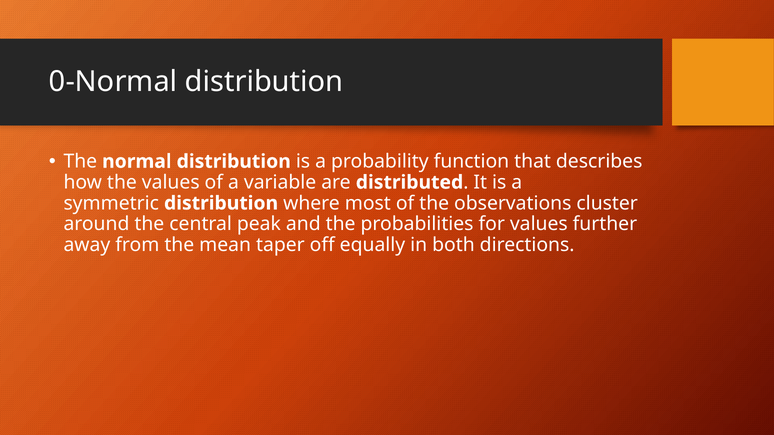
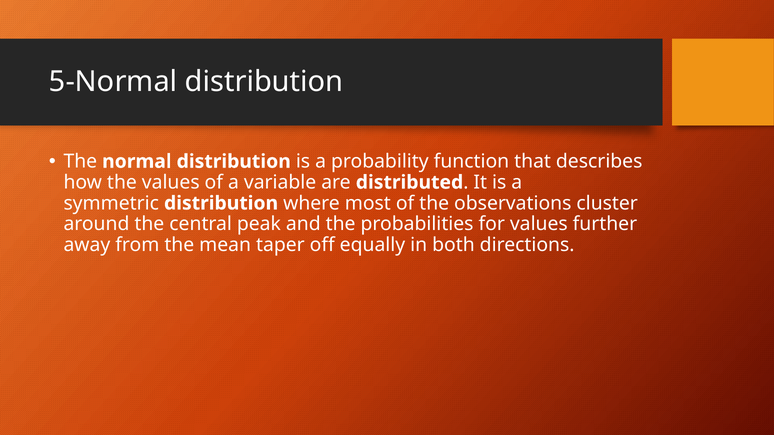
0-Normal: 0-Normal -> 5-Normal
